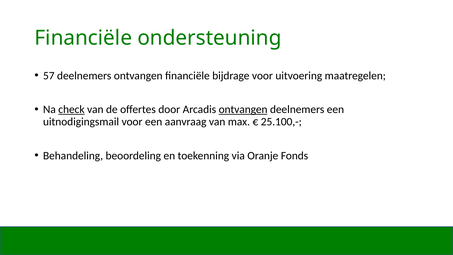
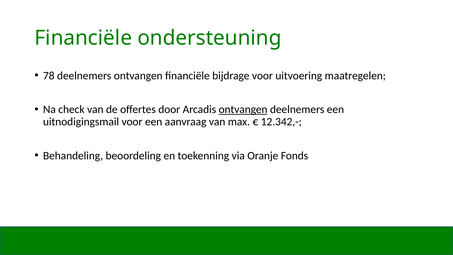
57: 57 -> 78
check underline: present -> none
25.100,-: 25.100,- -> 12.342,-
